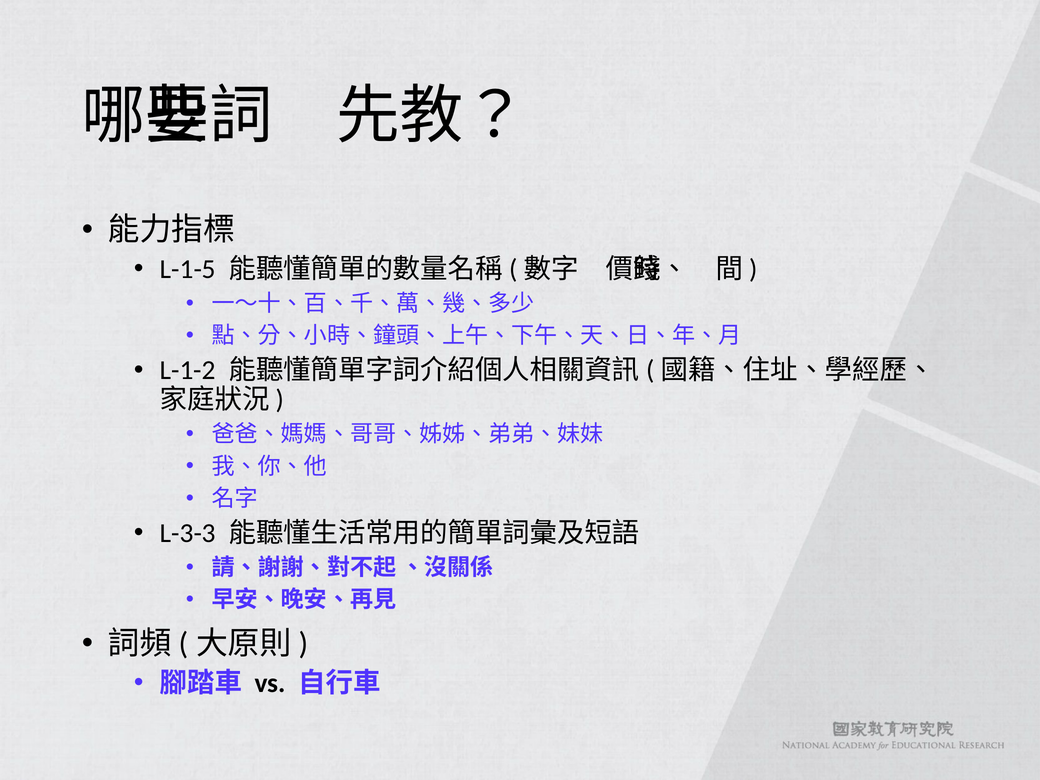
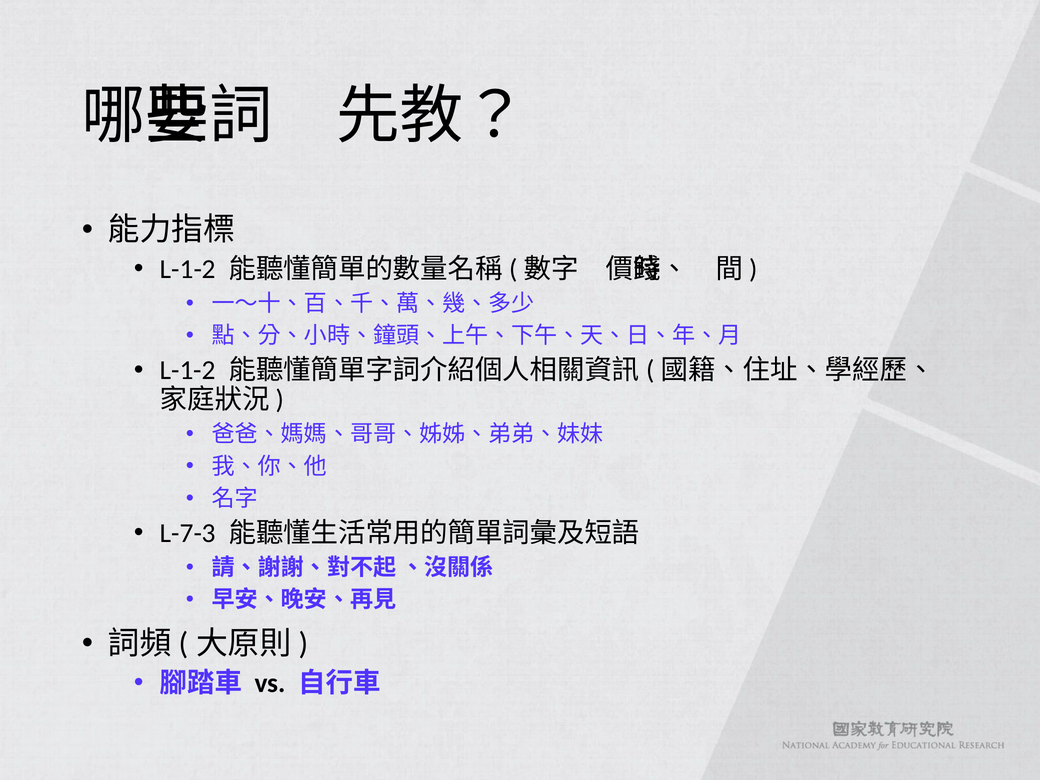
L-1-5 at (188, 269): L-1-5 -> L-1-2
L-3-3: L-3-3 -> L-7-3
